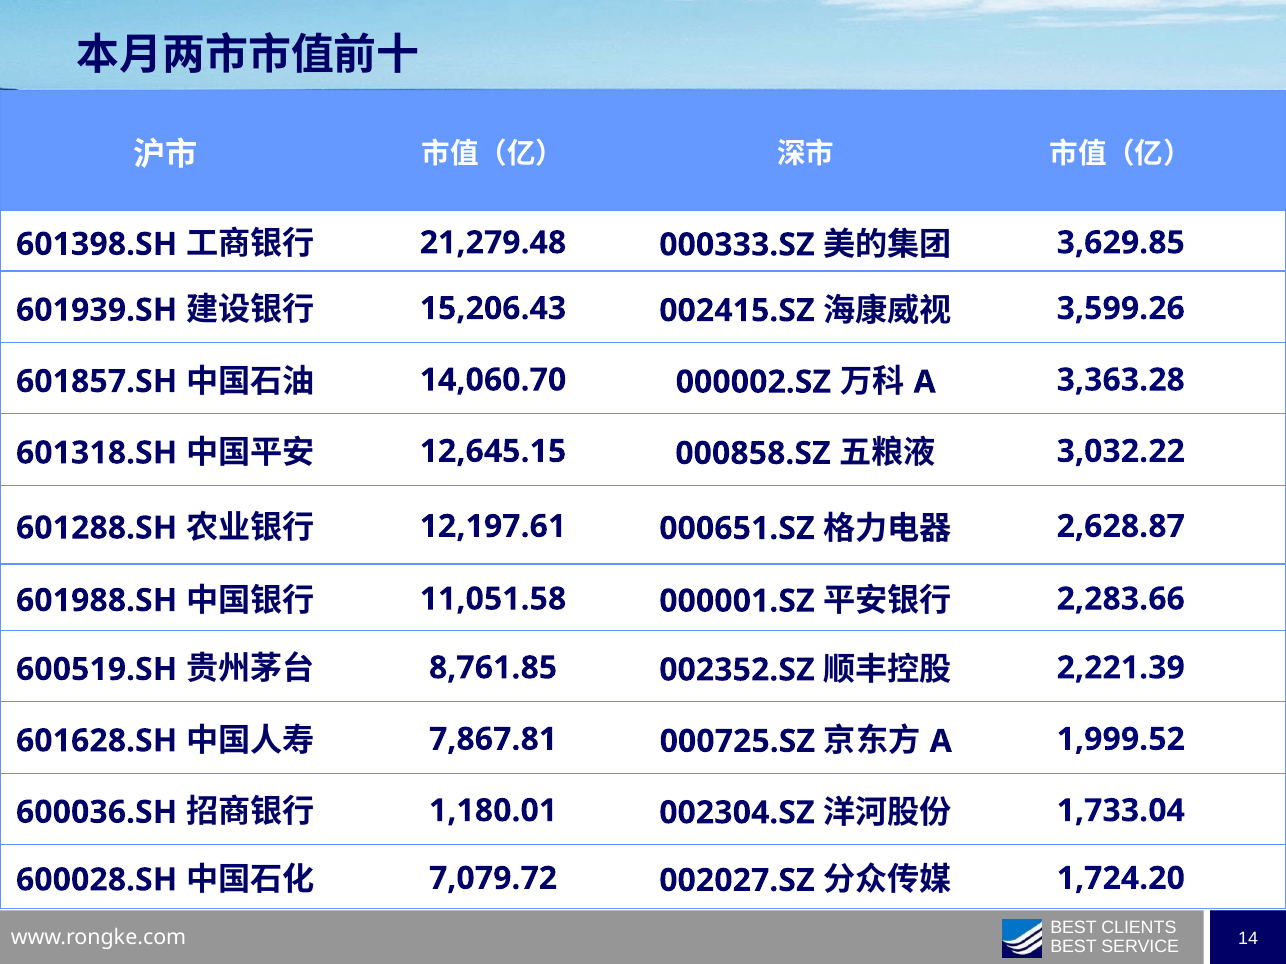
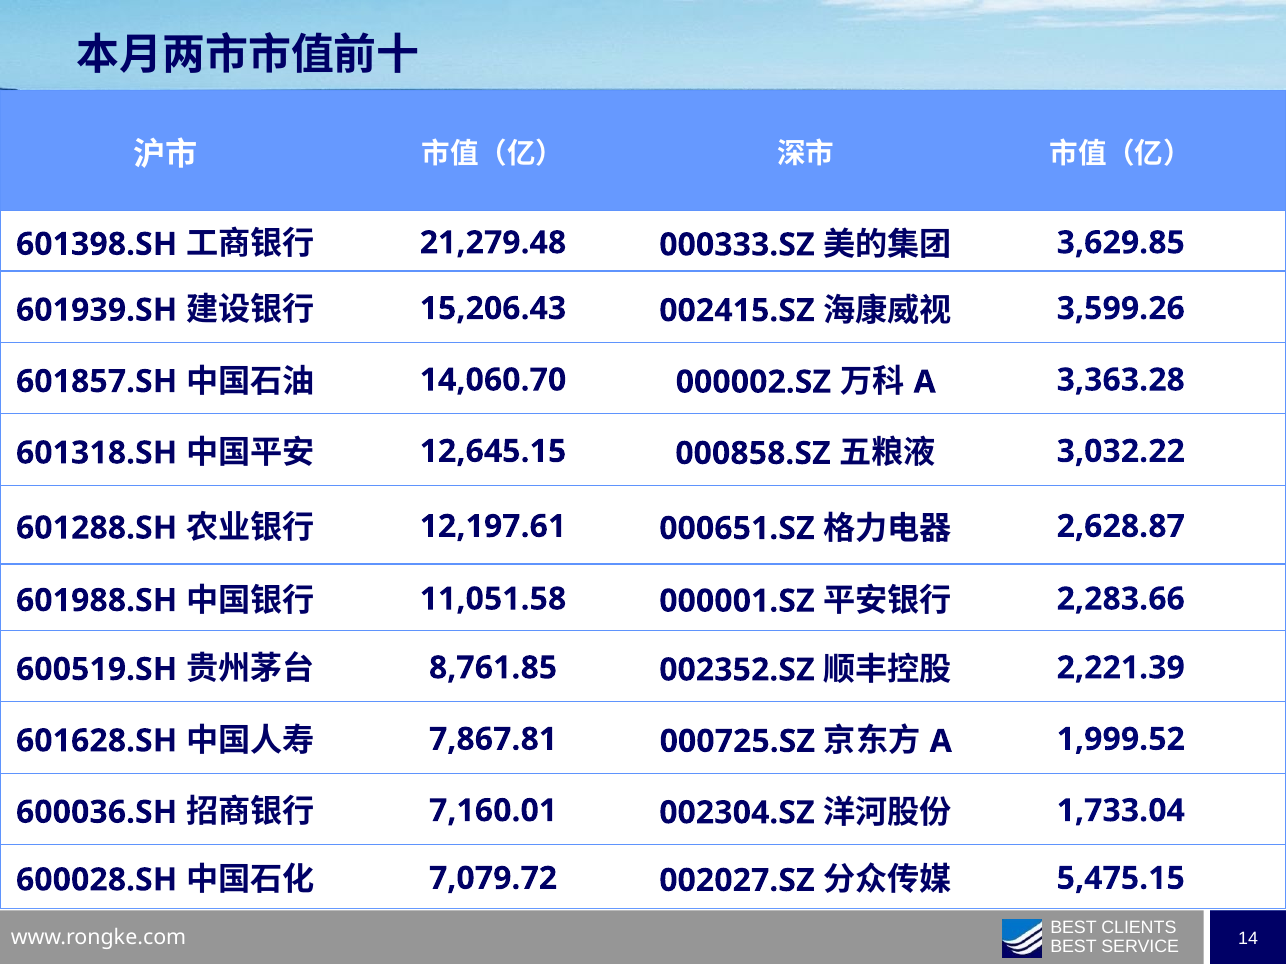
1,180.01: 1,180.01 -> 7,160.01
1,724.20: 1,724.20 -> 5,475.15
